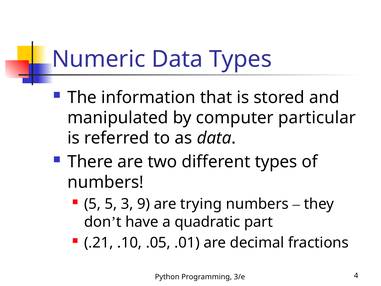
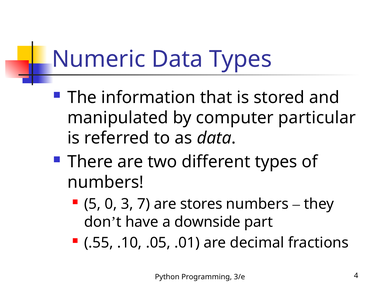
5 5: 5 -> 0
9: 9 -> 7
trying: trying -> stores
quadratic: quadratic -> downside
.21: .21 -> .55
